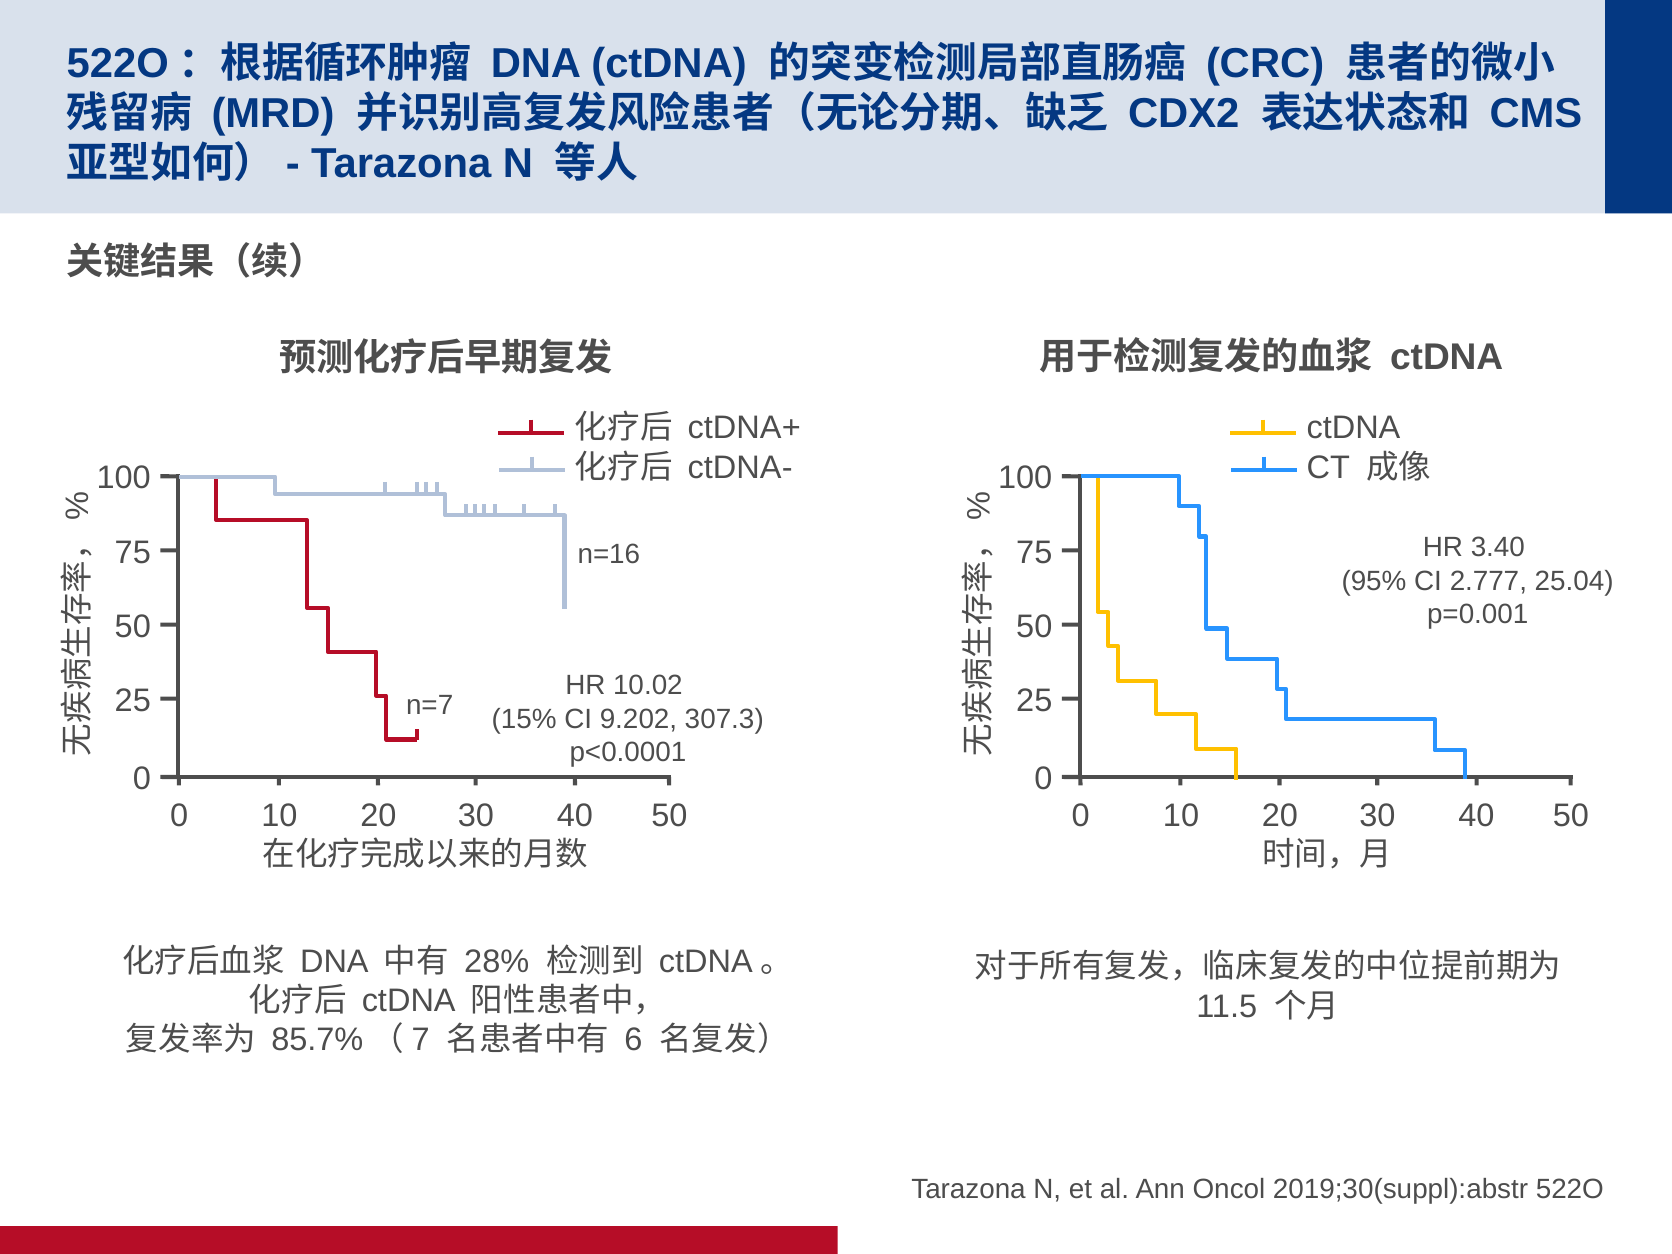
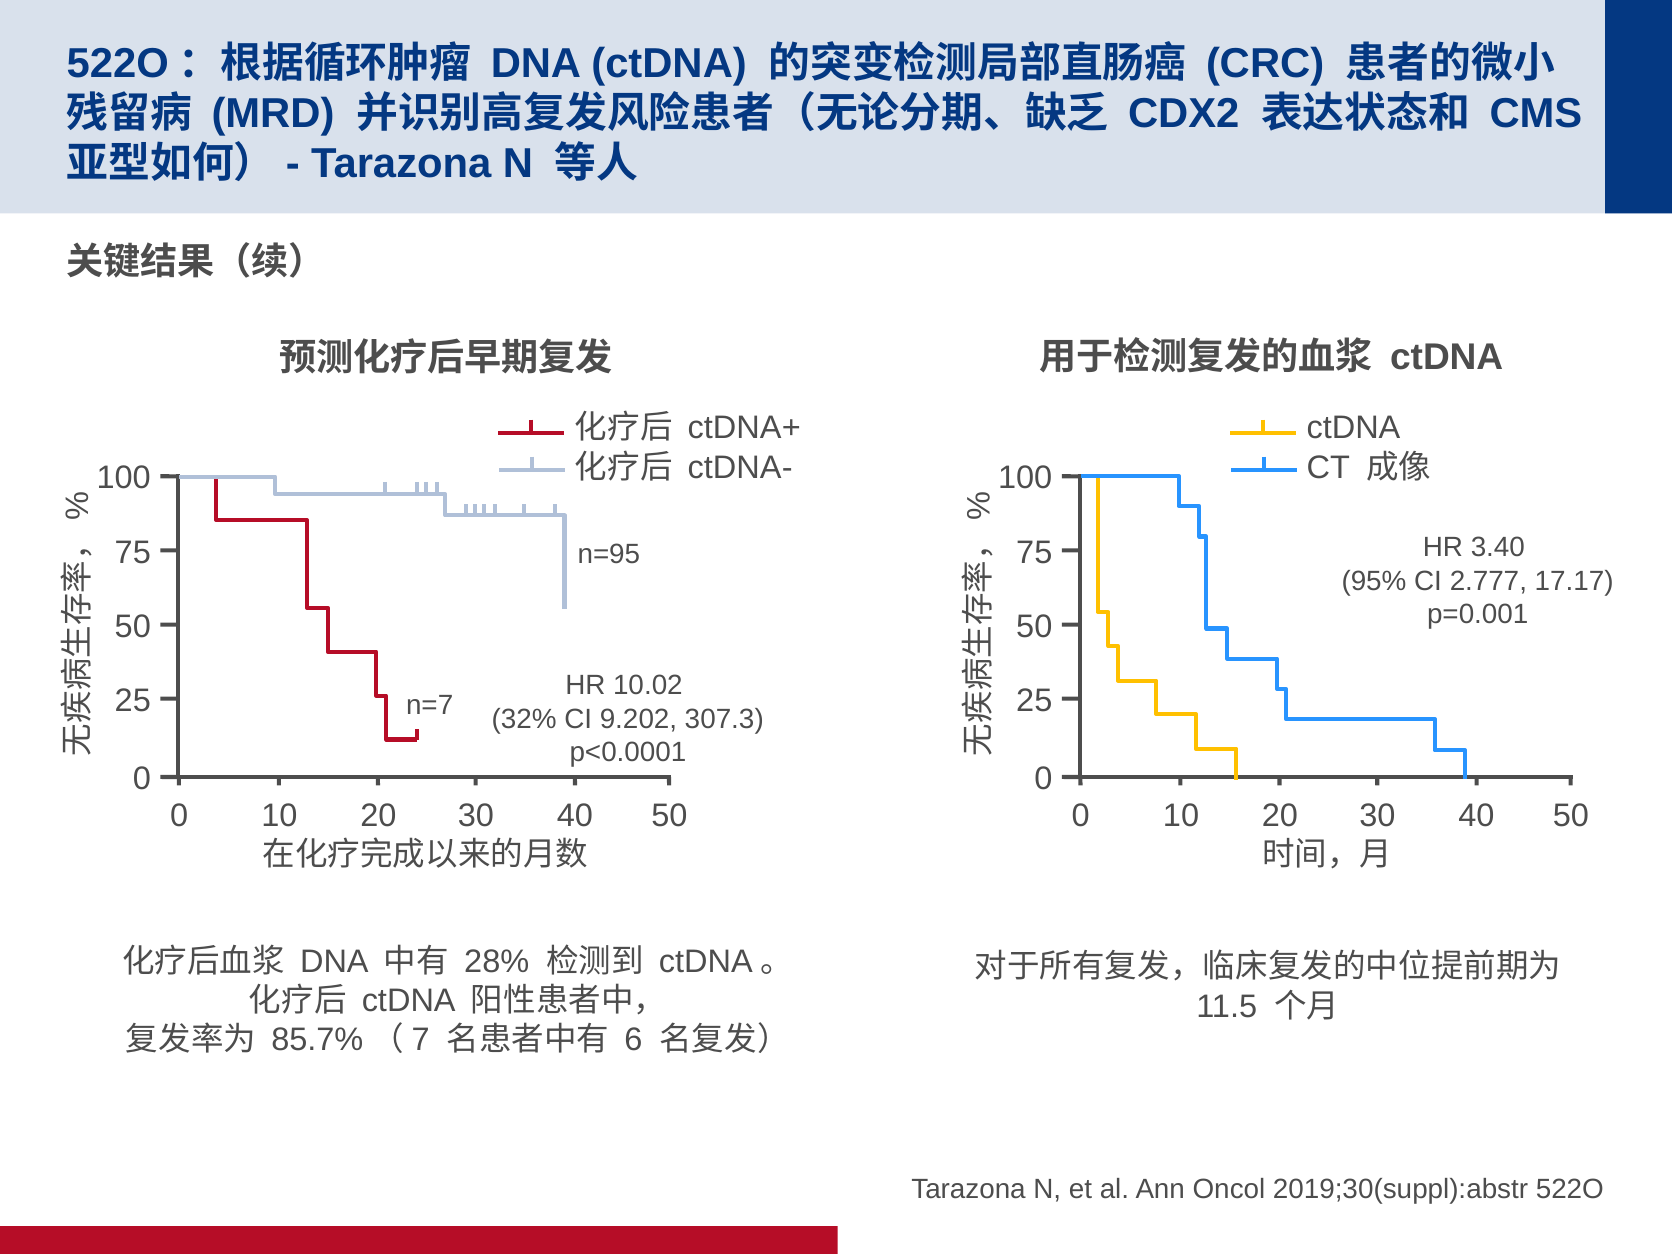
n=16: n=16 -> n=95
25.04: 25.04 -> 17.17
15%: 15% -> 32%
